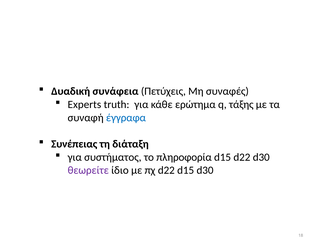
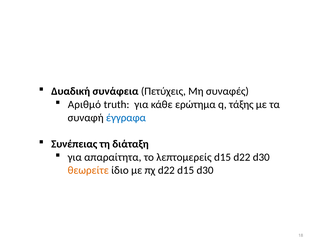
Experts: Experts -> Αριθμό
συστήματος: συστήματος -> απαραίτητα
πληροφορία: πληροφορία -> λεπτομερείς
θεωρείτε colour: purple -> orange
